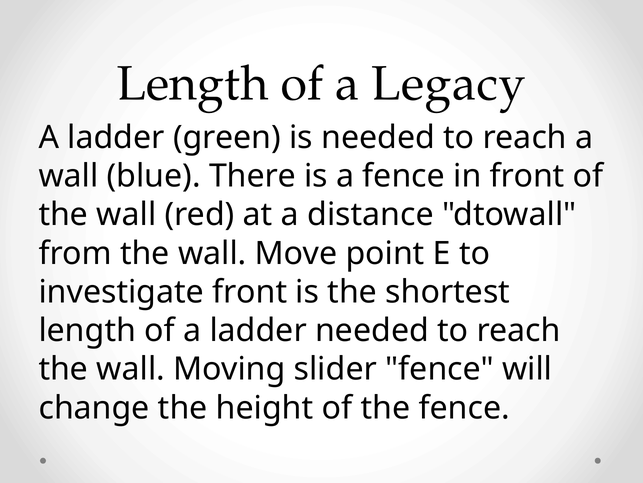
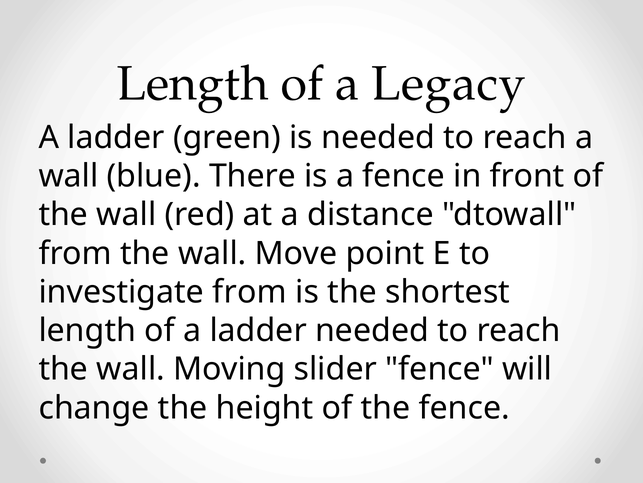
investigate front: front -> from
